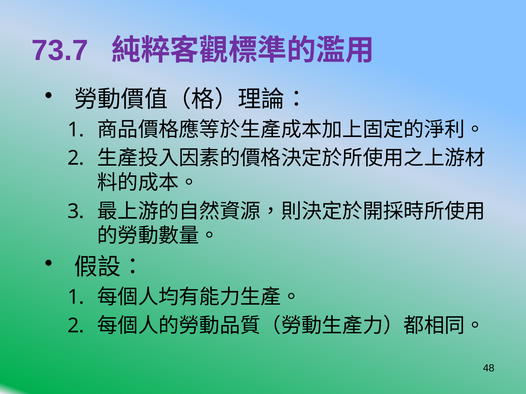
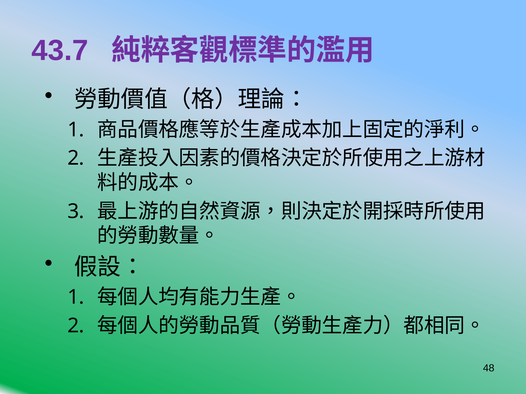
73.7: 73.7 -> 43.7
